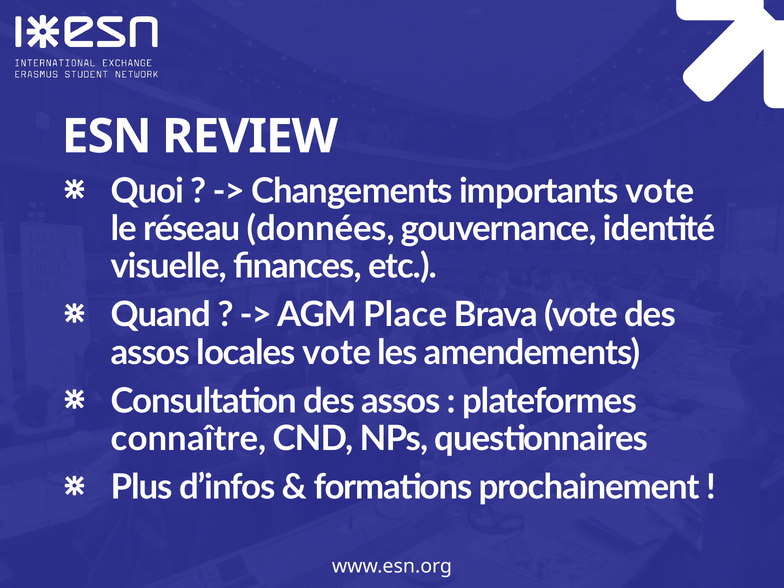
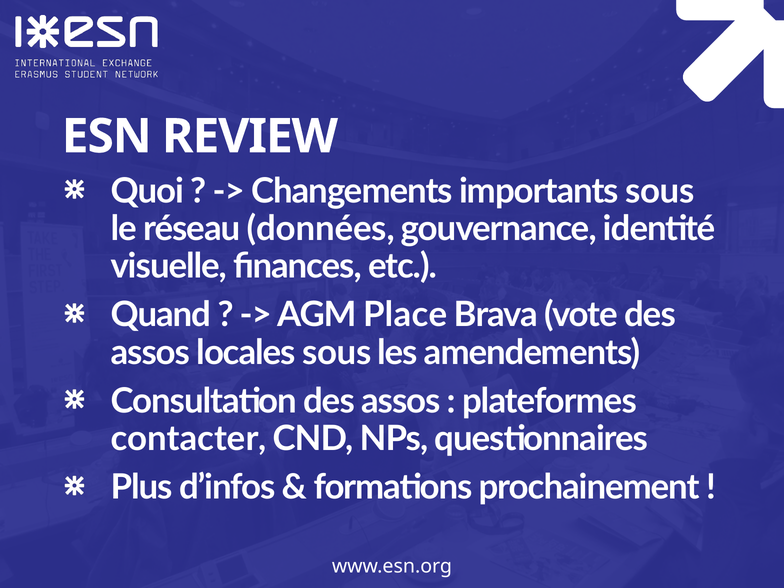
importants vote: vote -> sous
locales vote: vote -> sous
connaître: connaître -> contacter
